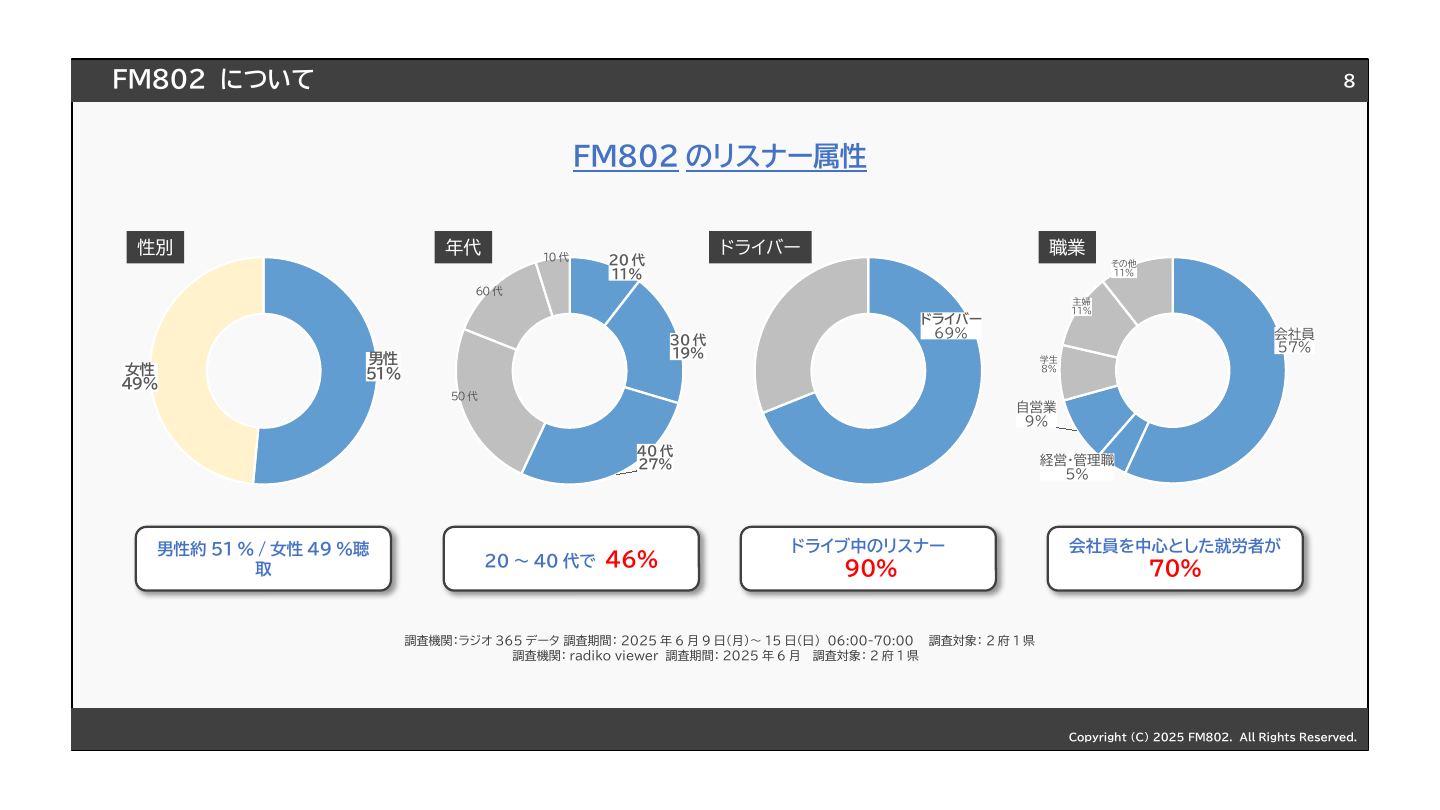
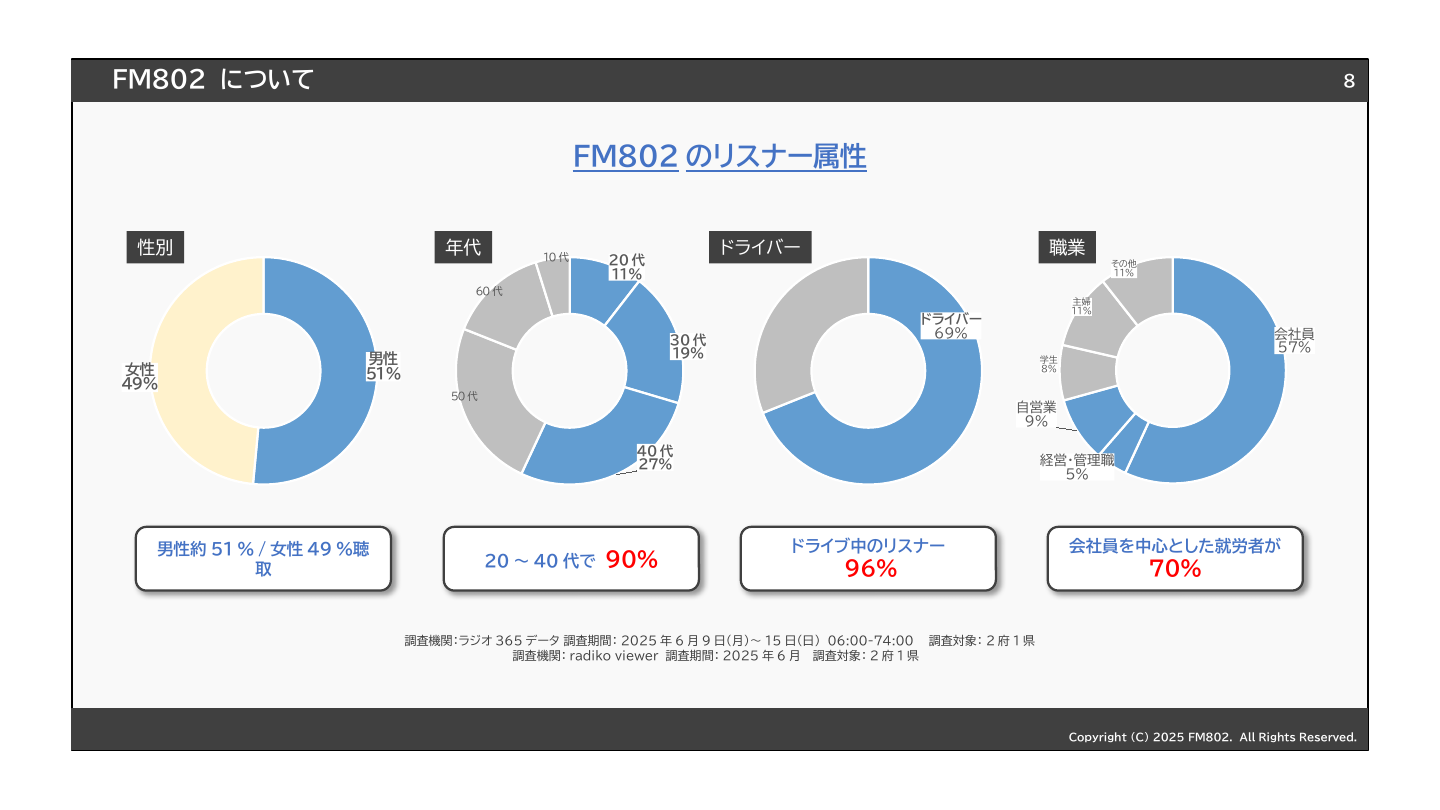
90%: 90% -> 96%
46%: 46% -> 90%
06:00-70:00: 06:00-70:00 -> 06:00-74:00
